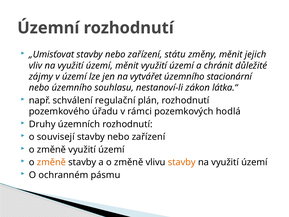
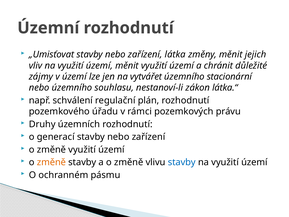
státu: státu -> látka
hodlá: hodlá -> právu
souvisejí: souvisejí -> generací
stavby at (182, 162) colour: orange -> blue
